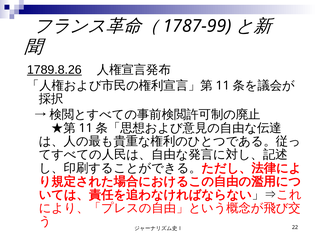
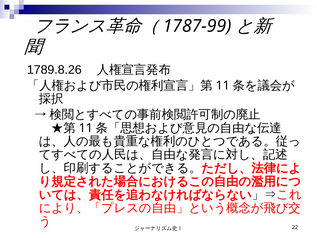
1789.8.26 underline: present -> none
